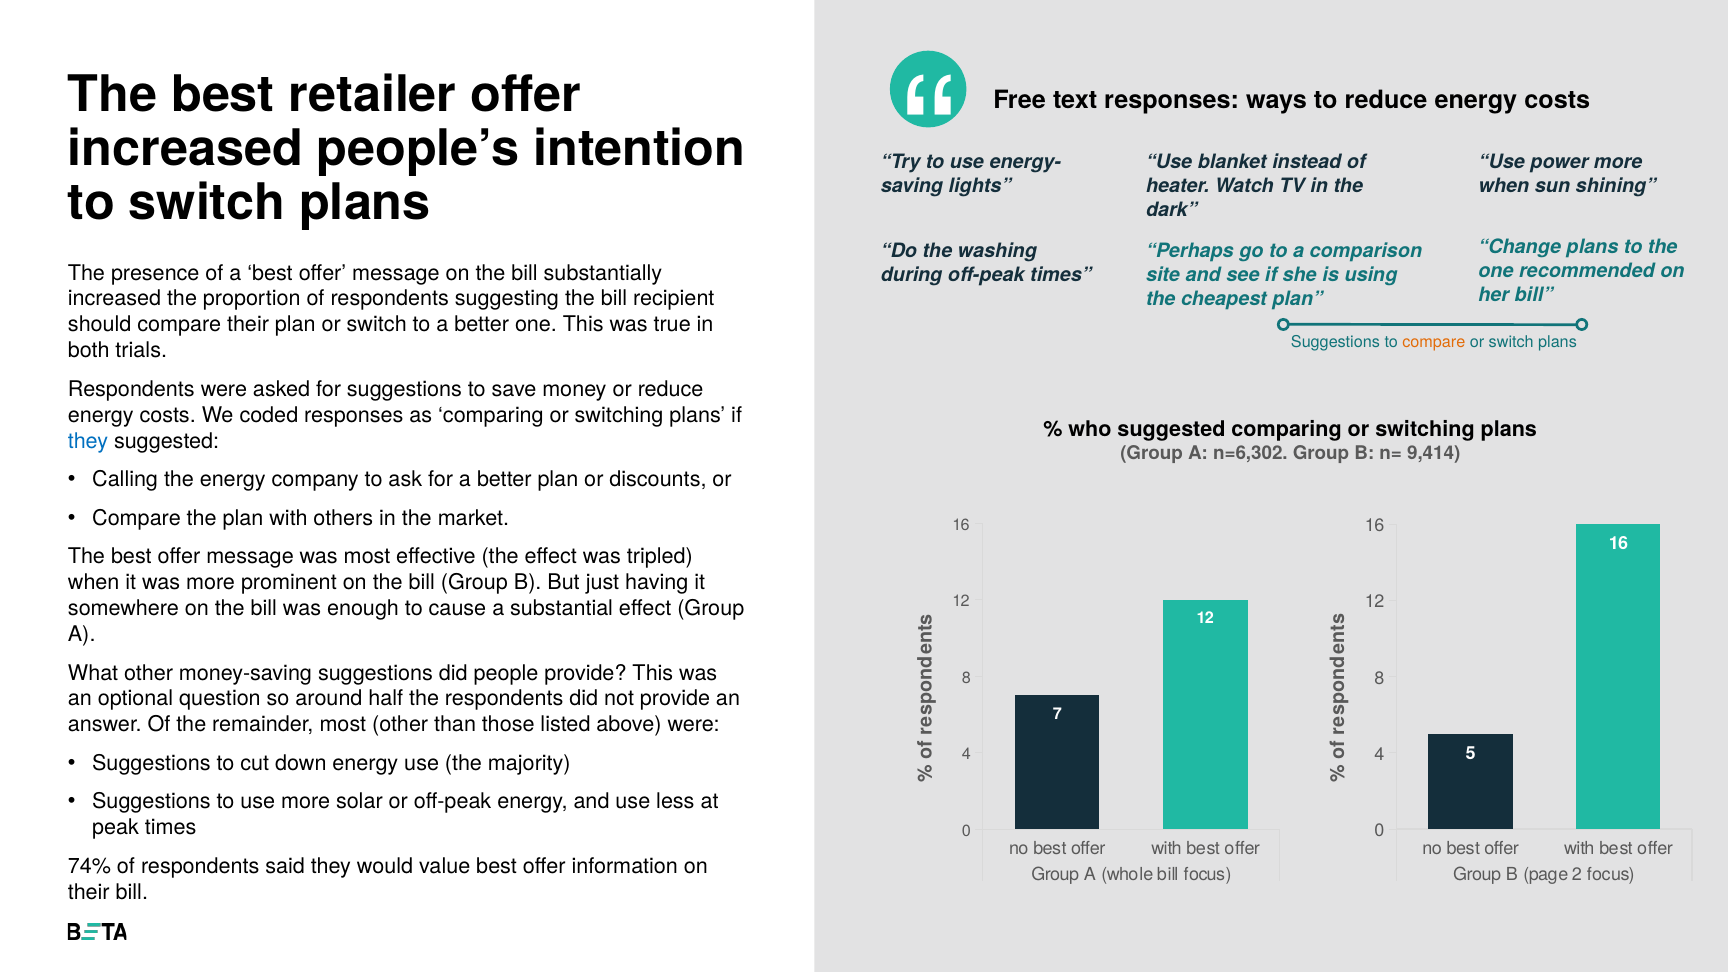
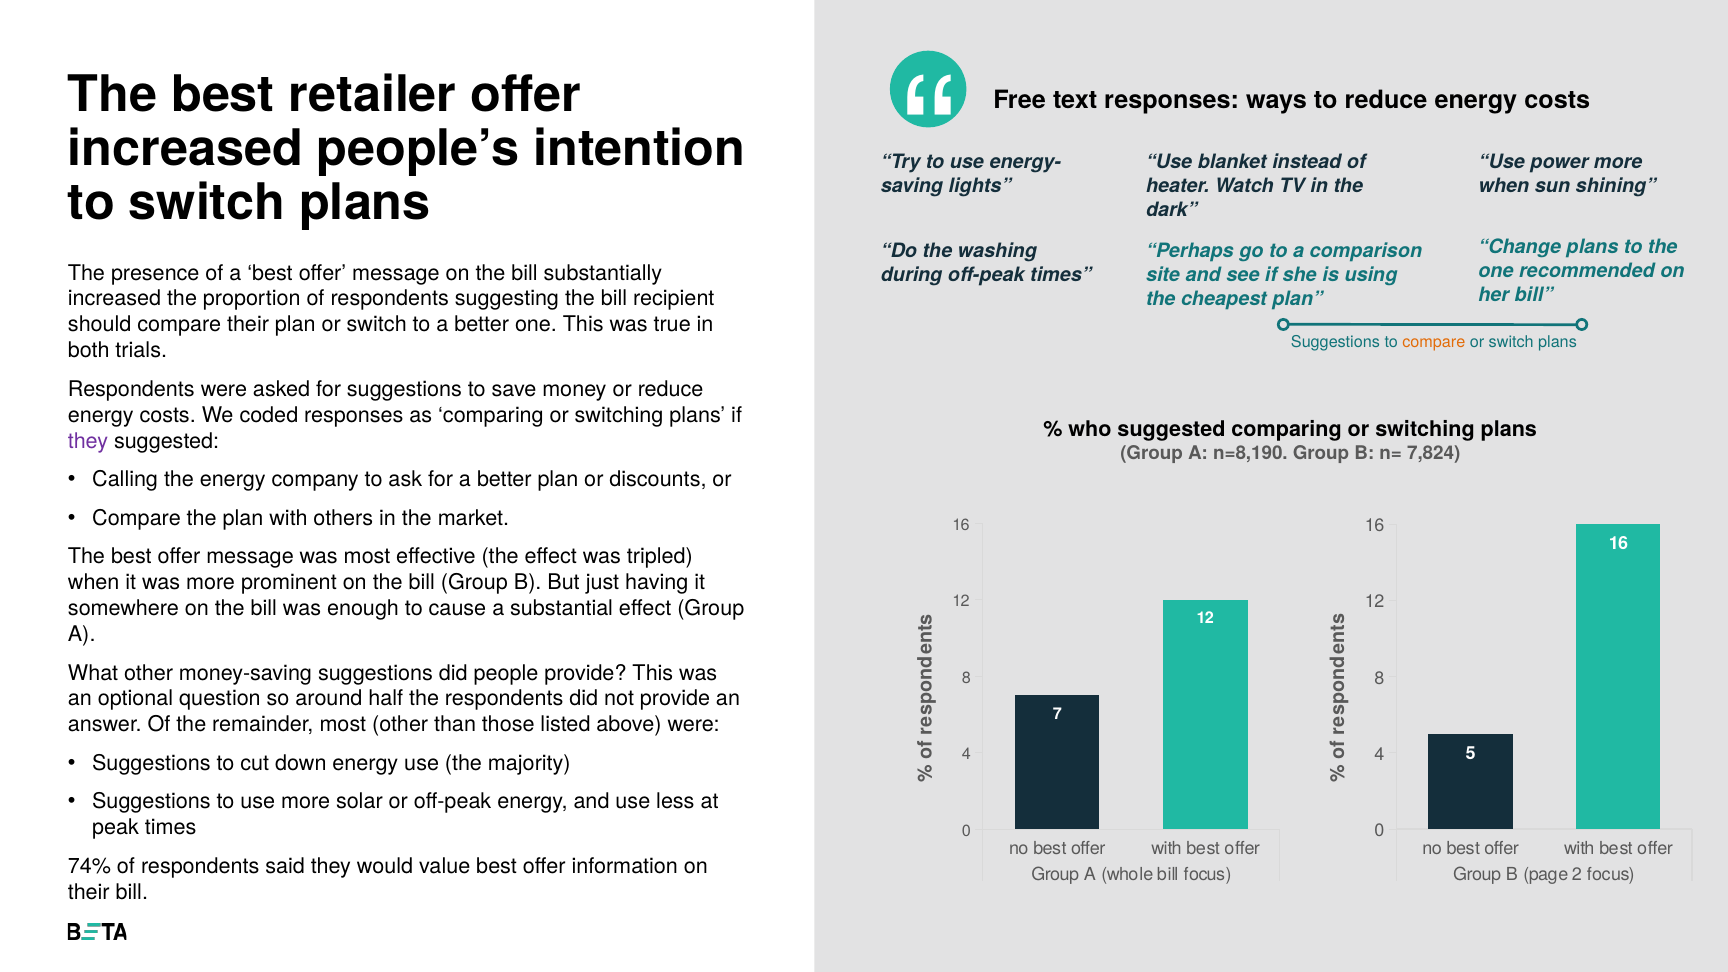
they at (88, 441) colour: blue -> purple
n=6,302: n=6,302 -> n=8,190
9,414: 9,414 -> 7,824
